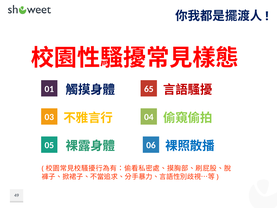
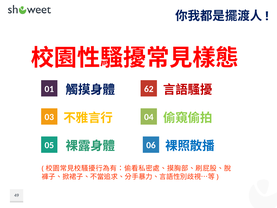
65: 65 -> 62
